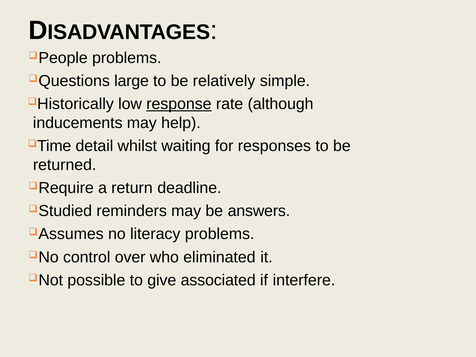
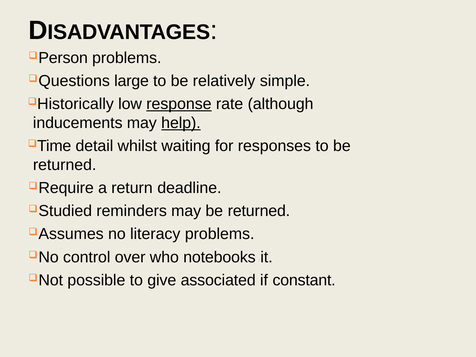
People: People -> Person
help underline: none -> present
may be answers: answers -> returned
eliminated: eliminated -> notebooks
interfere: interfere -> constant
